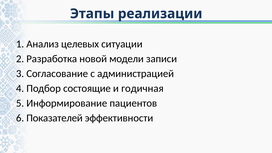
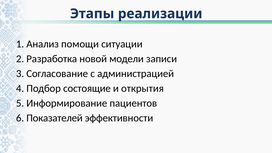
целевых: целевых -> помощи
годичная: годичная -> открытия
